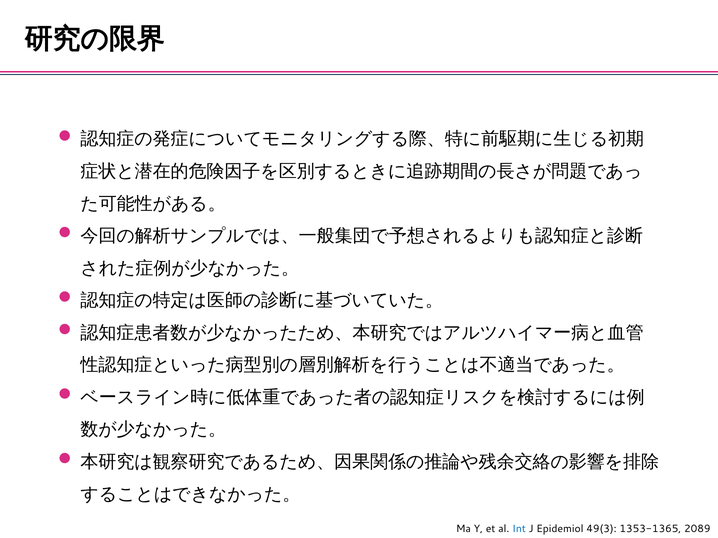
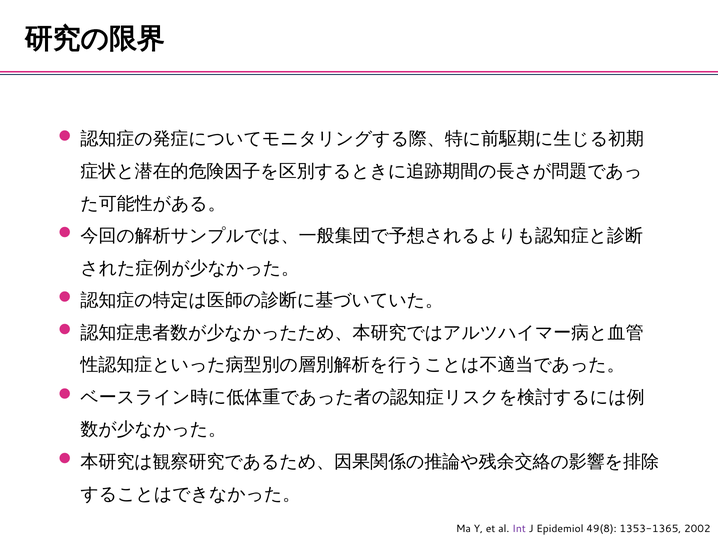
Int colour: blue -> purple
49(3: 49(3 -> 49(8
2089: 2089 -> 2002
